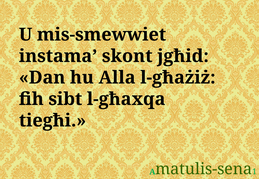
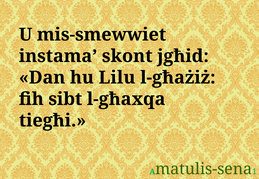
Alla: Alla -> Lilu
